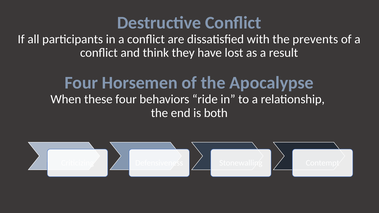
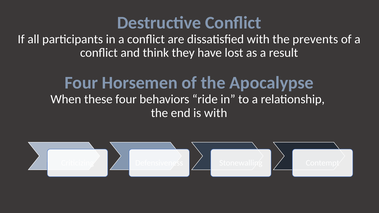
is both: both -> with
